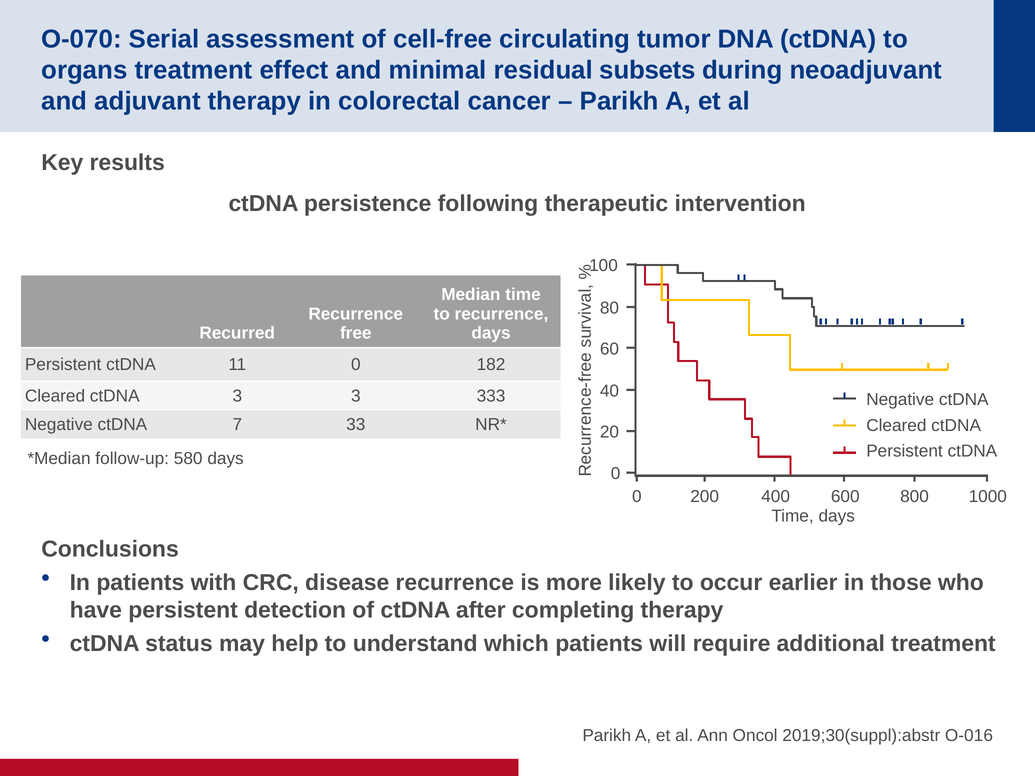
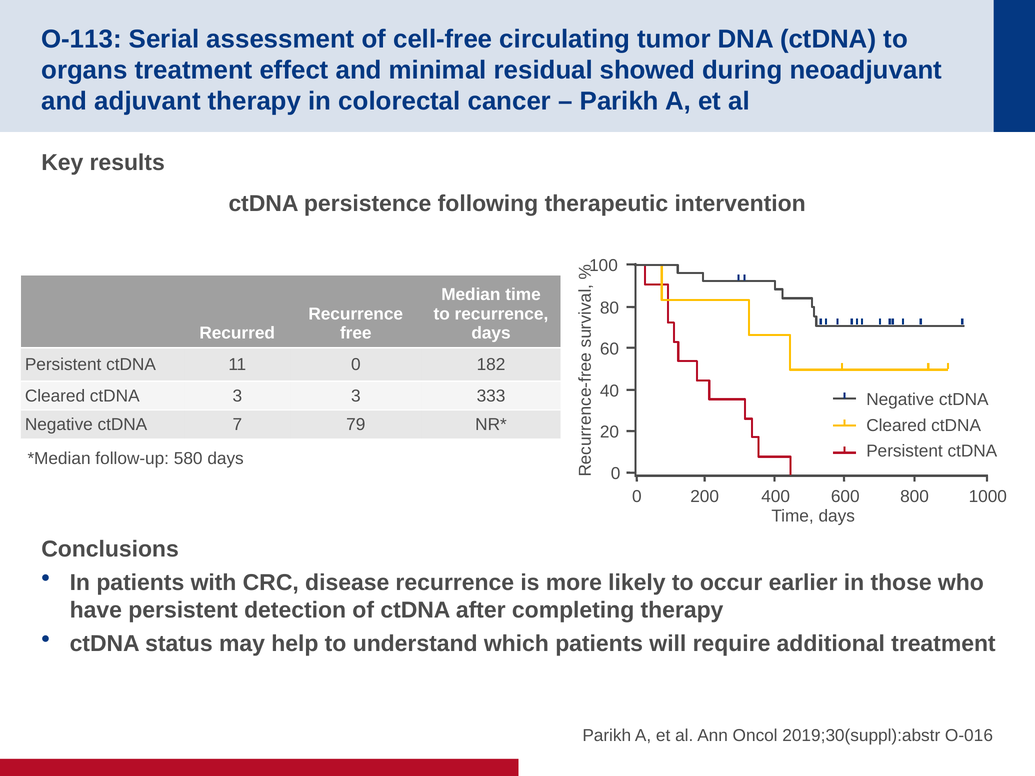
O-070: O-070 -> O-113
subsets: subsets -> showed
33: 33 -> 79
